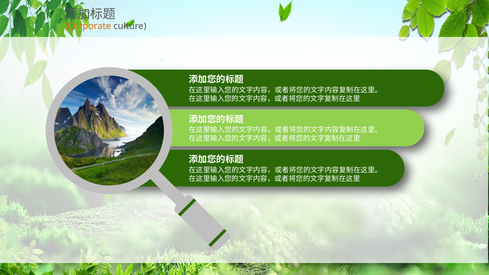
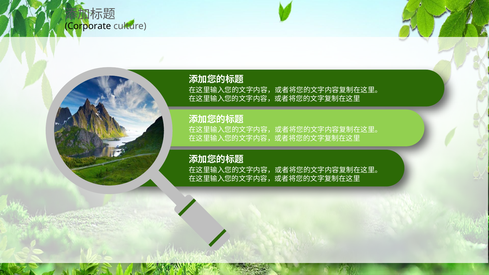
Corporate colour: orange -> black
